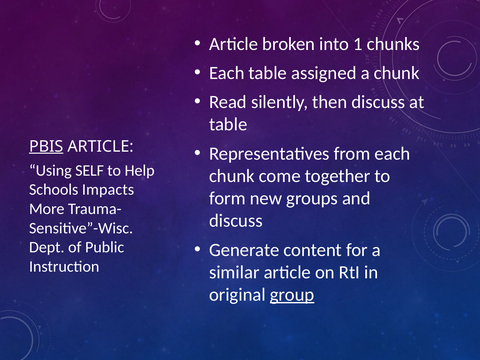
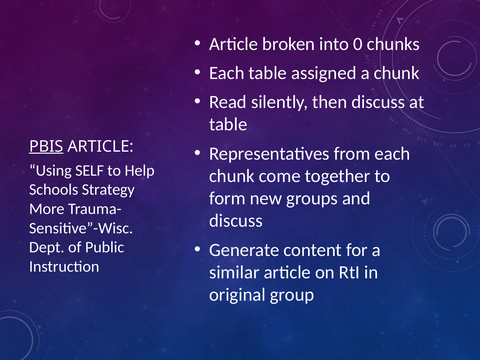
1: 1 -> 0
Impacts: Impacts -> Strategy
group underline: present -> none
